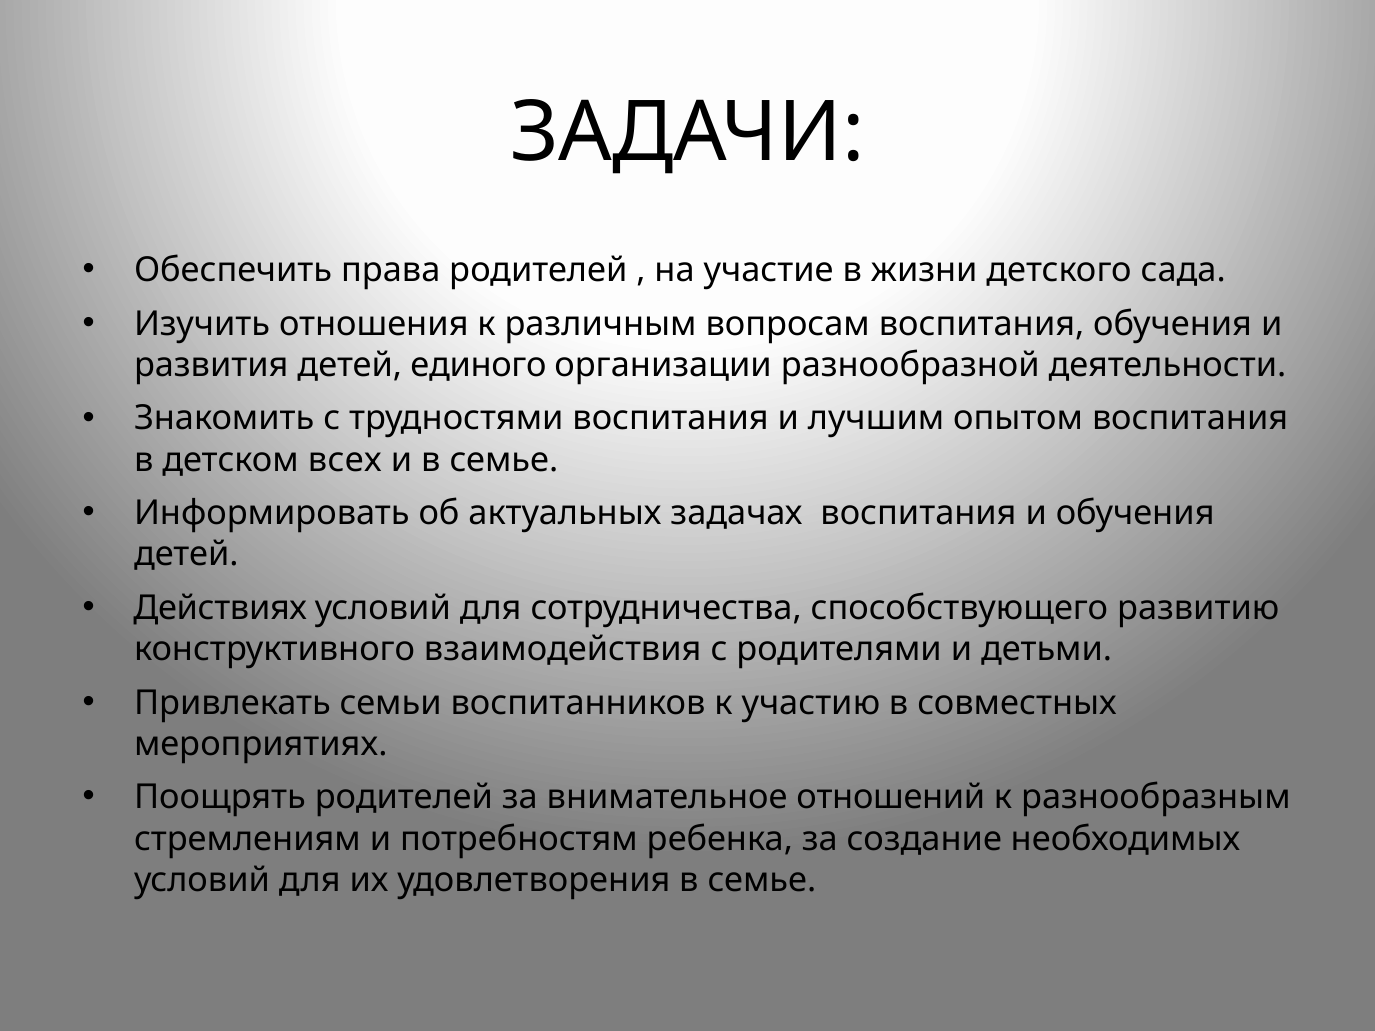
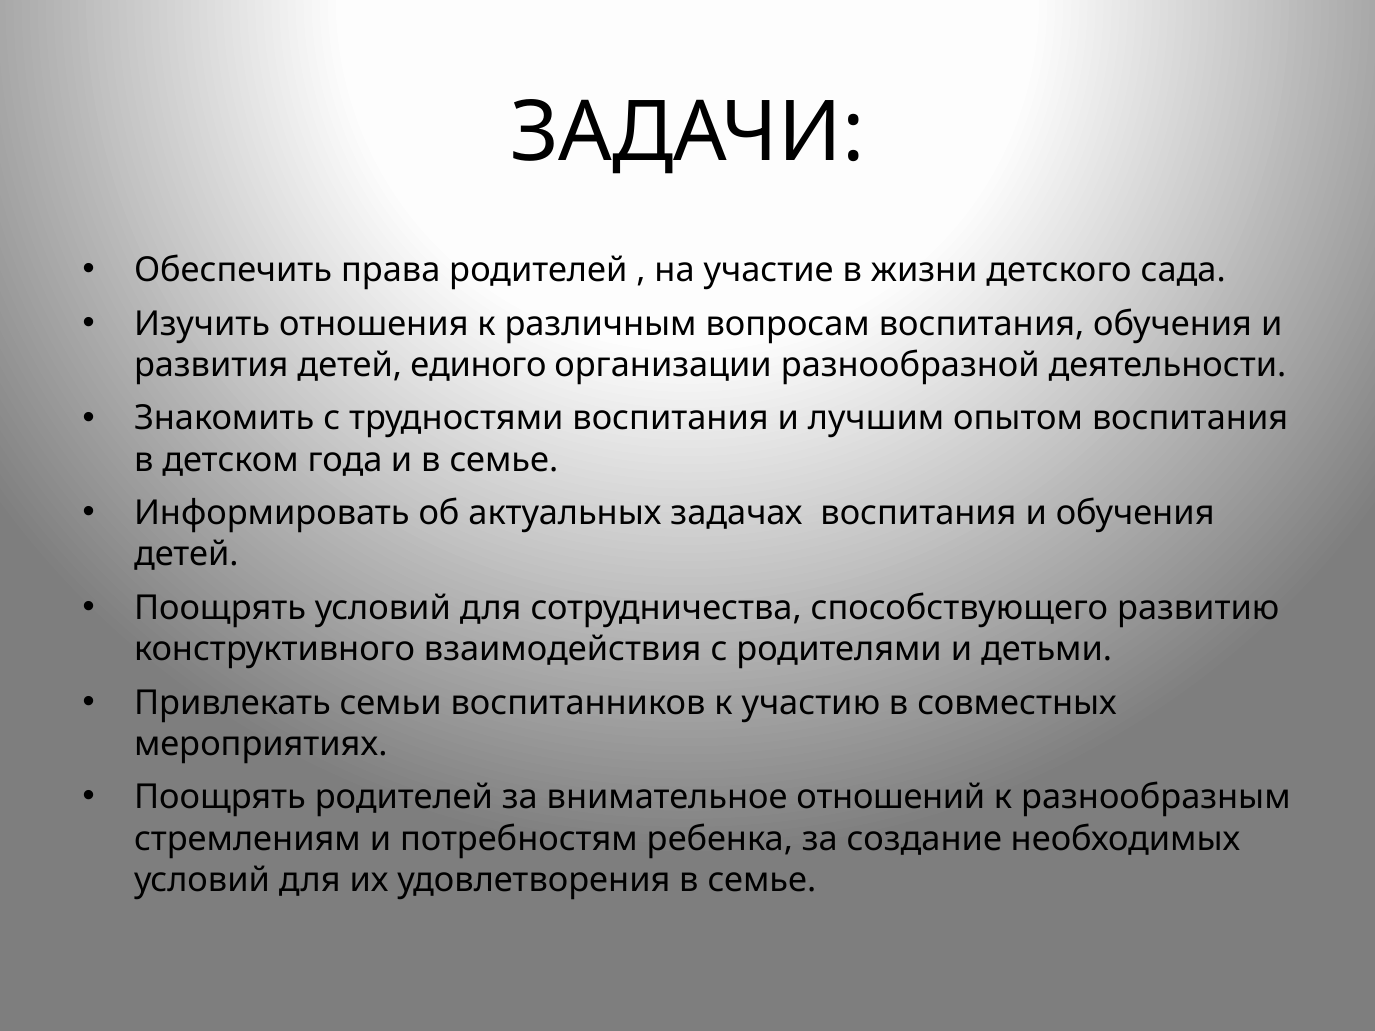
всех: всех -> года
Действиях at (220, 608): Действиях -> Поощрять
